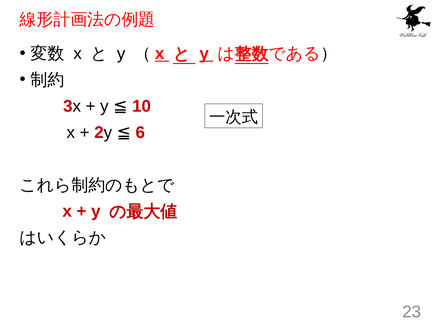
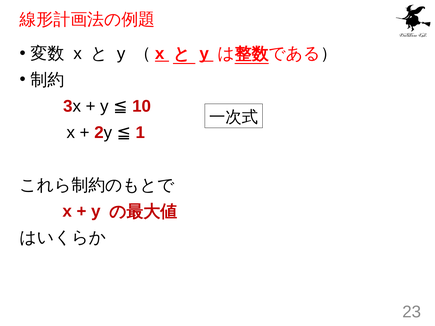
6: 6 -> 1
